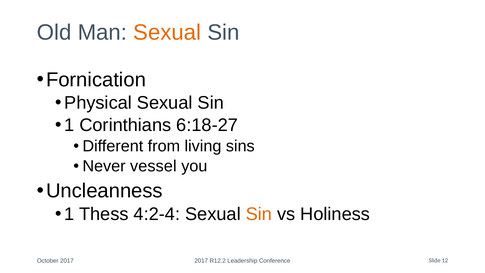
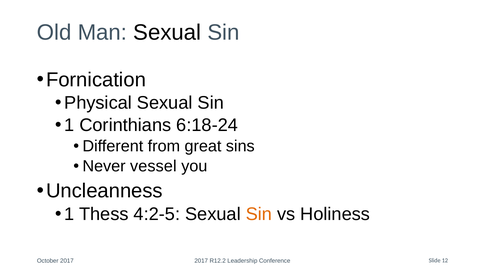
Sexual at (167, 33) colour: orange -> black
6:18-27: 6:18-27 -> 6:18-24
living: living -> great
4:2-4: 4:2-4 -> 4:2-5
